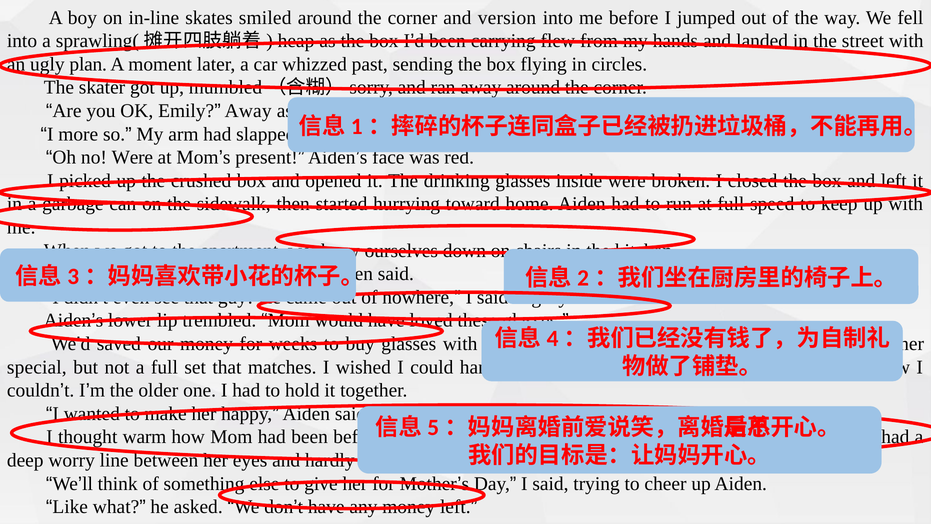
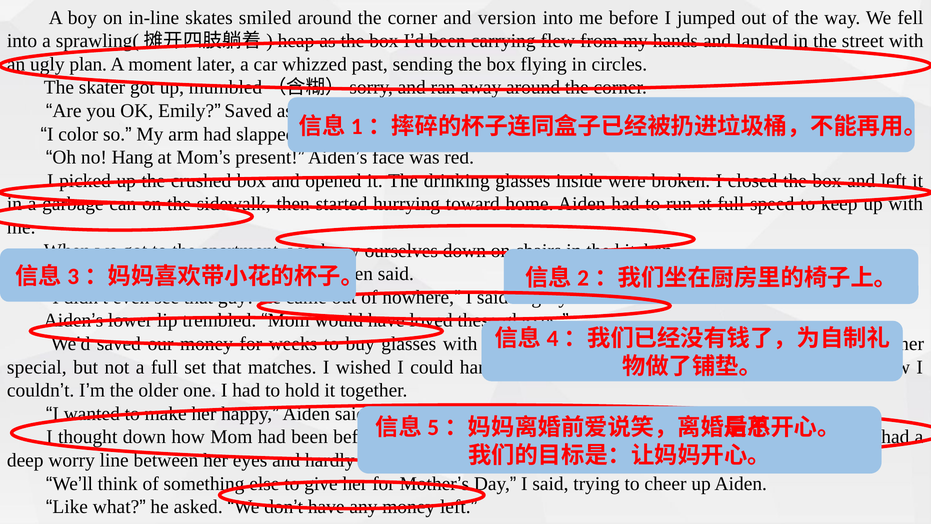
Emily Away: Away -> Saved
more: more -> color
no Were: Were -> Hang
warm at (144, 437): warm -> down
